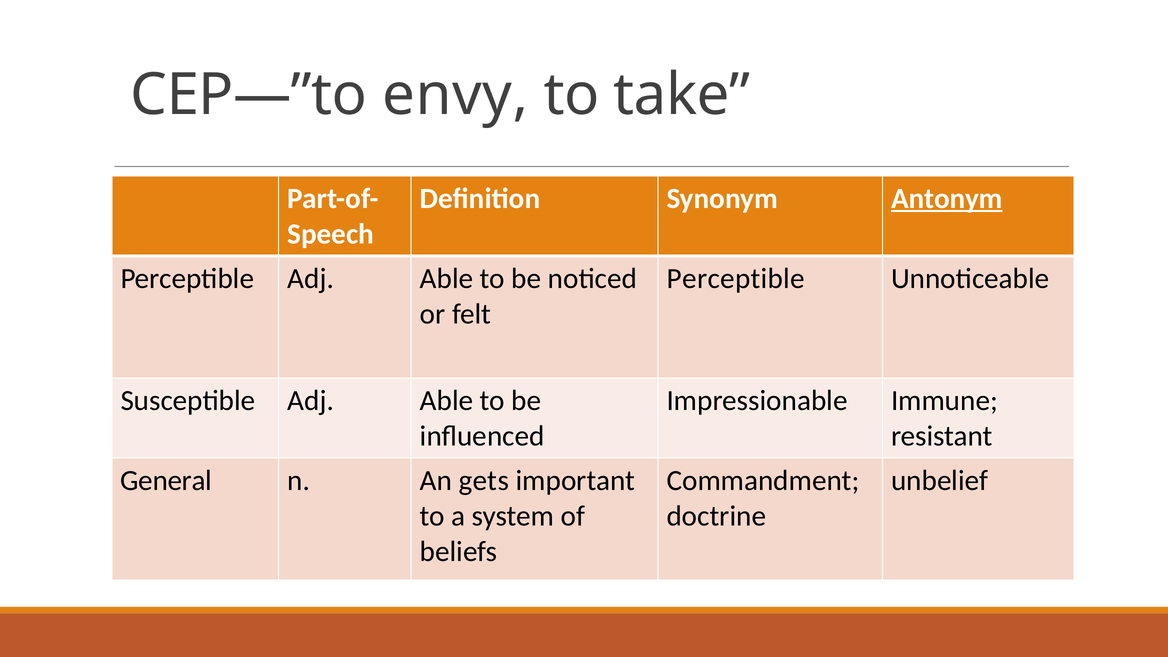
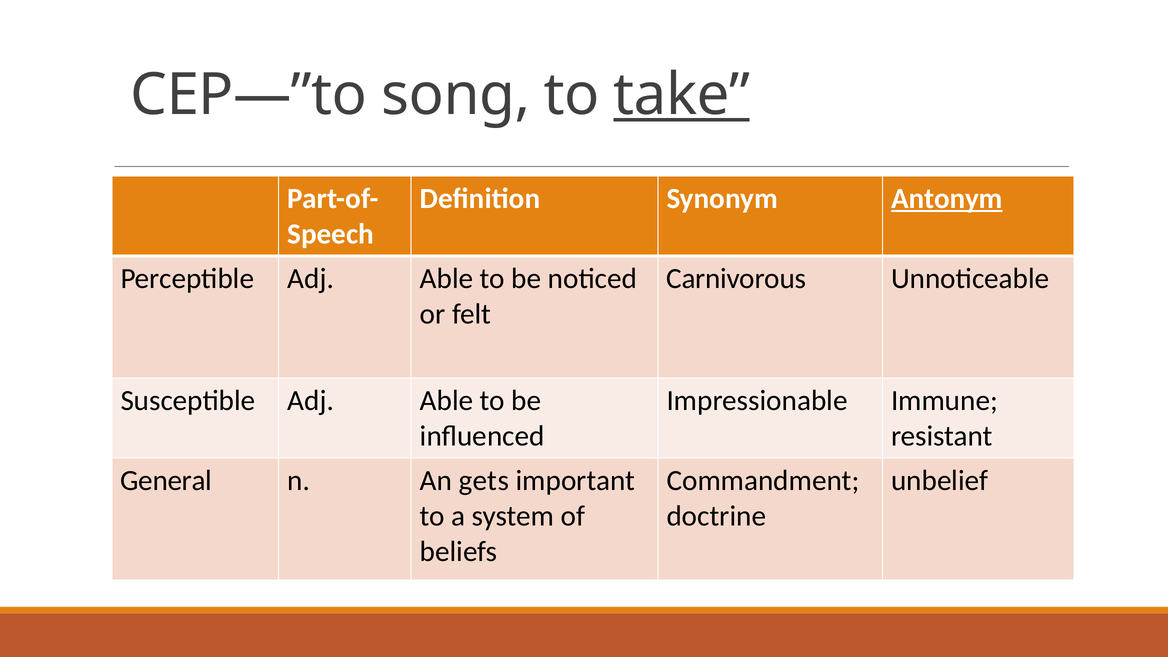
envy: envy -> song
take underline: none -> present
Perceptible at (736, 278): Perceptible -> Carnivorous
